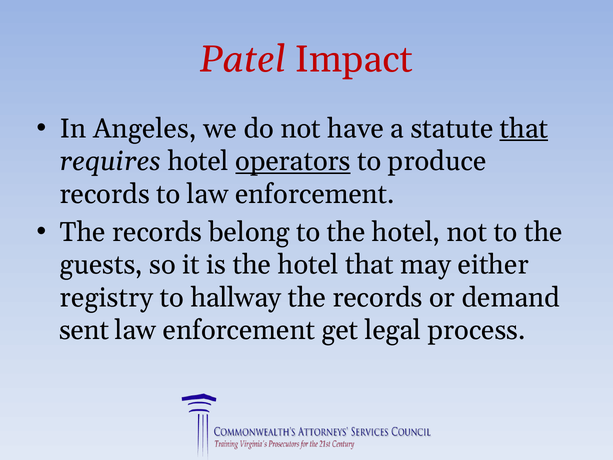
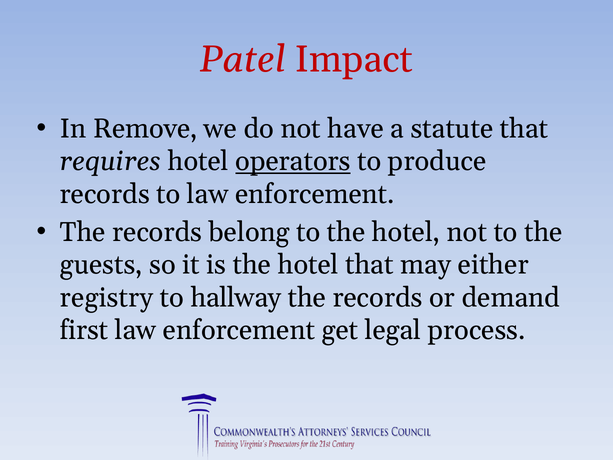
Angeles: Angeles -> Remove
that at (524, 129) underline: present -> none
sent: sent -> first
